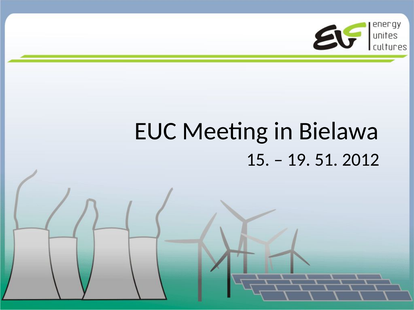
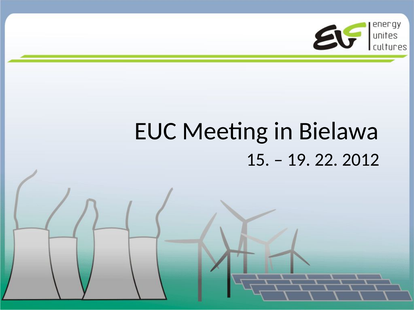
51: 51 -> 22
